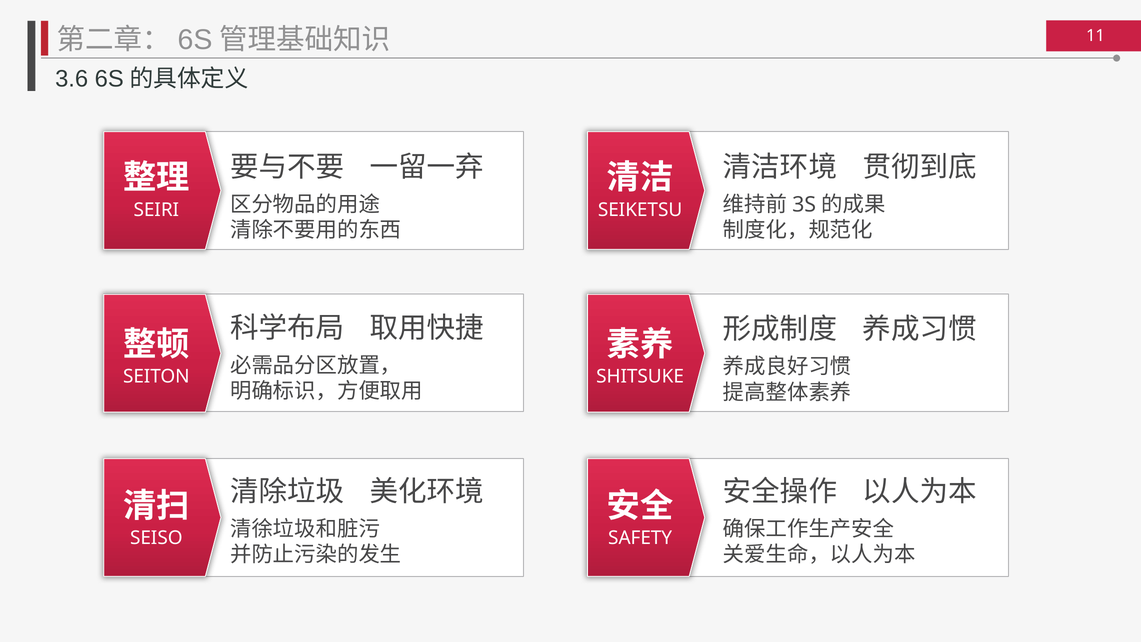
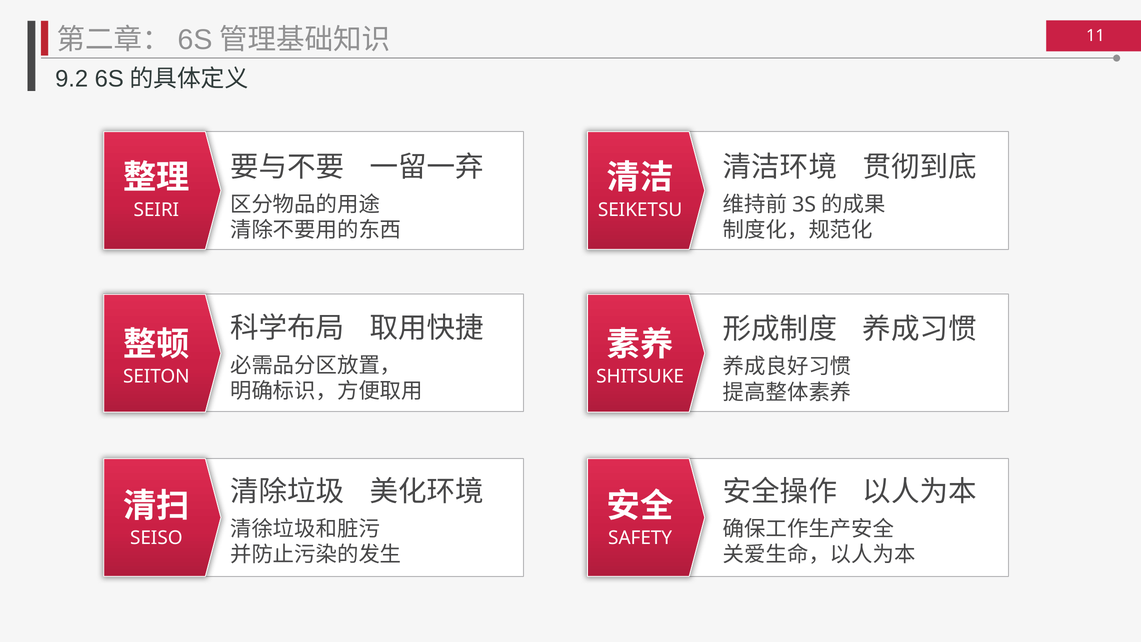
3.6: 3.6 -> 9.2
